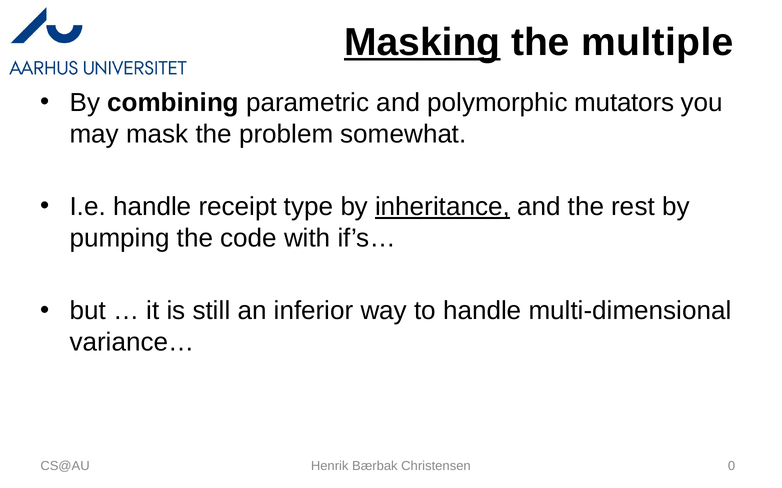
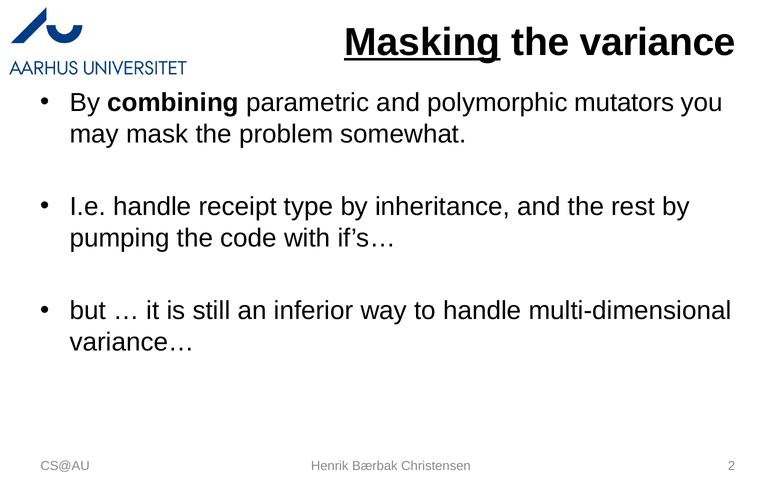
multiple: multiple -> variance
inheritance underline: present -> none
0: 0 -> 2
